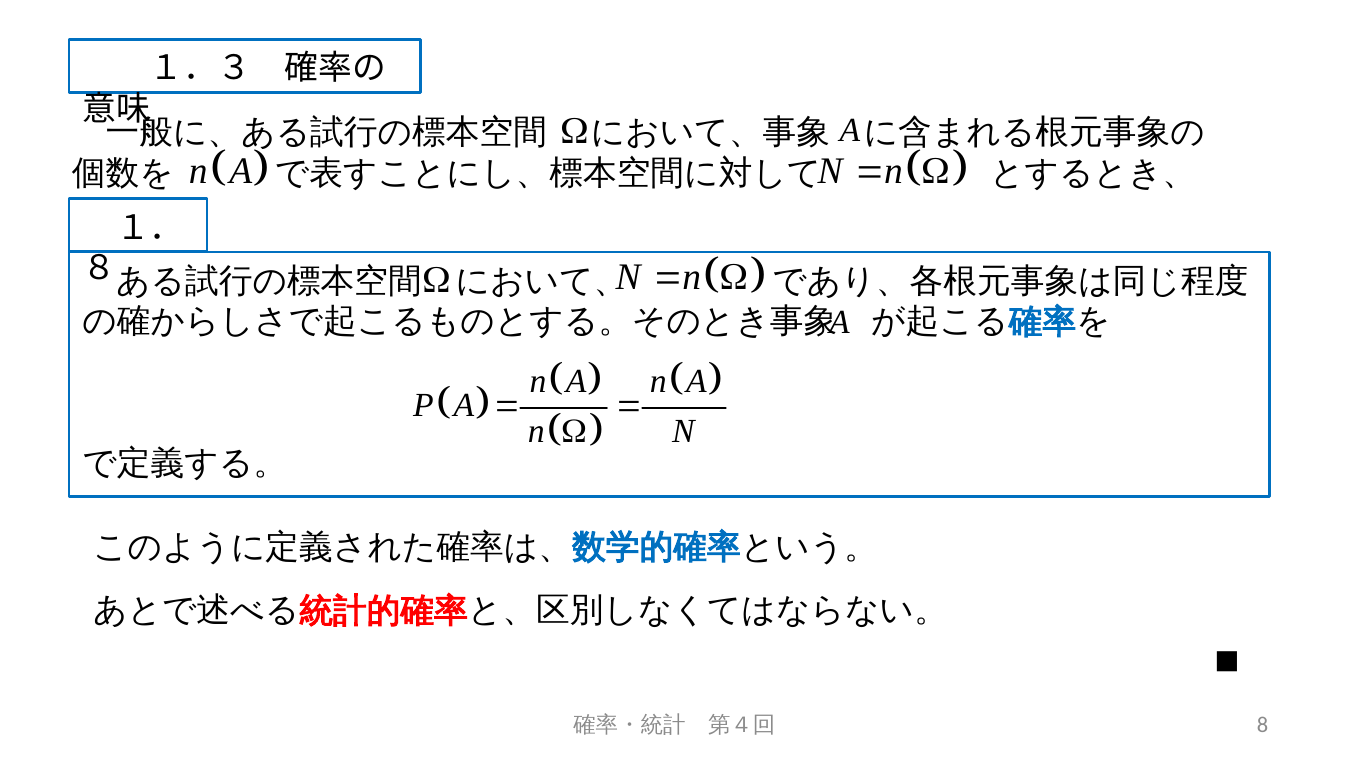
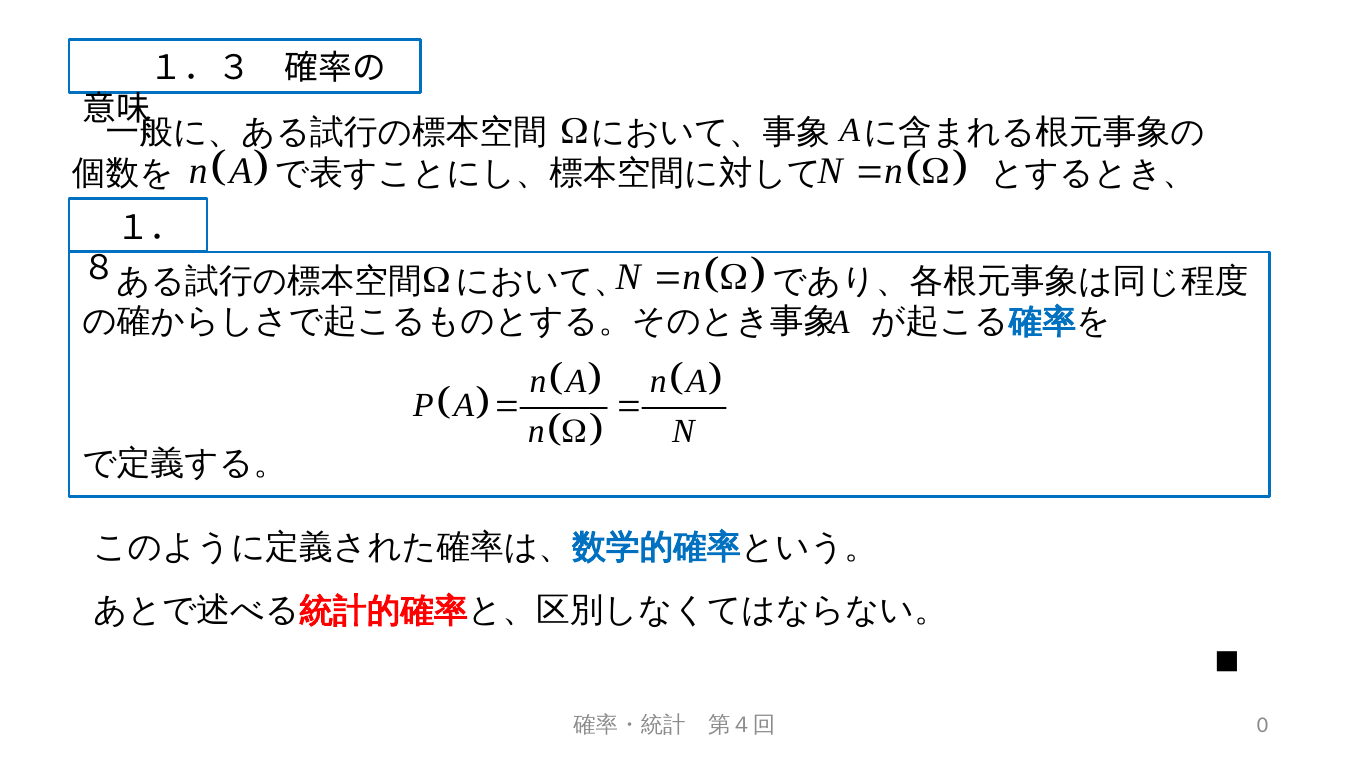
8: 8 -> 0
